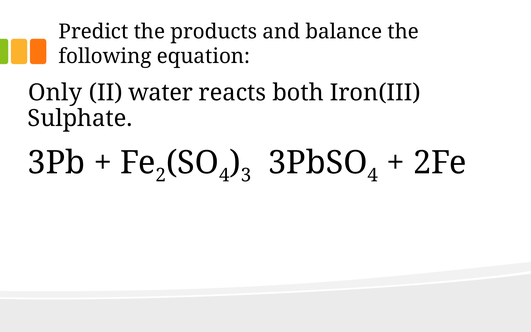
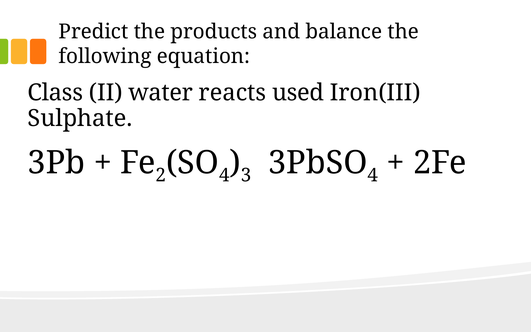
Only: Only -> Class
both: both -> used
